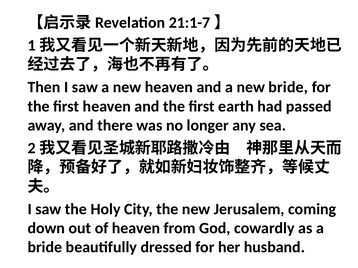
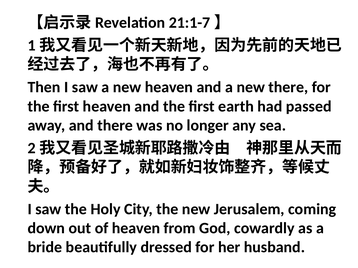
new bride: bride -> there
